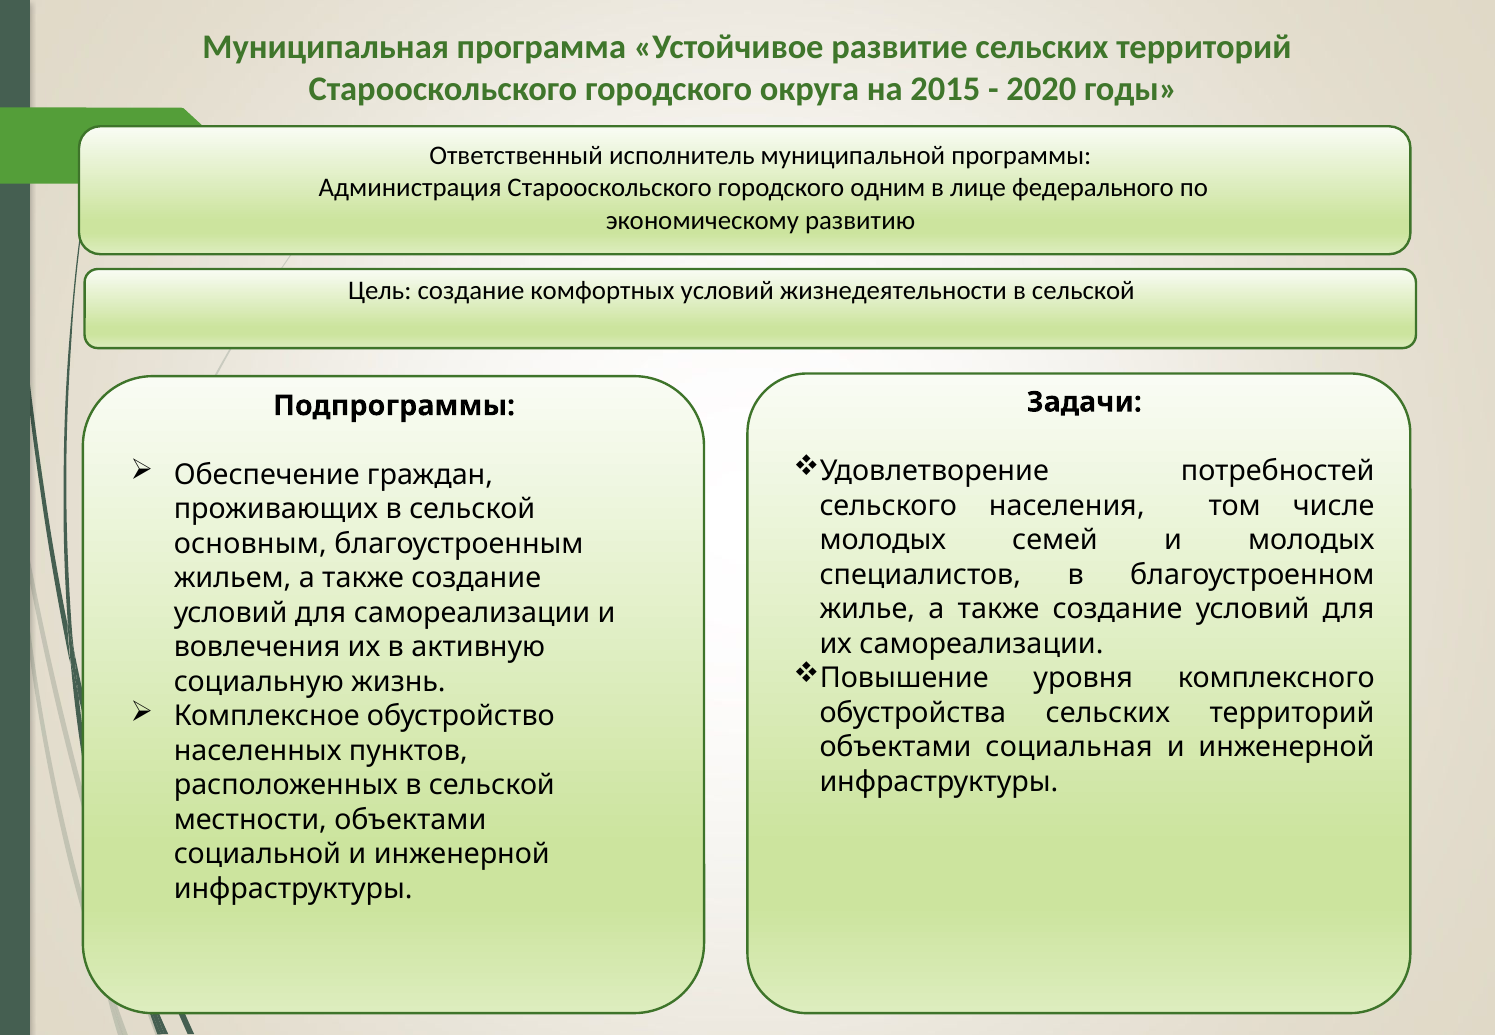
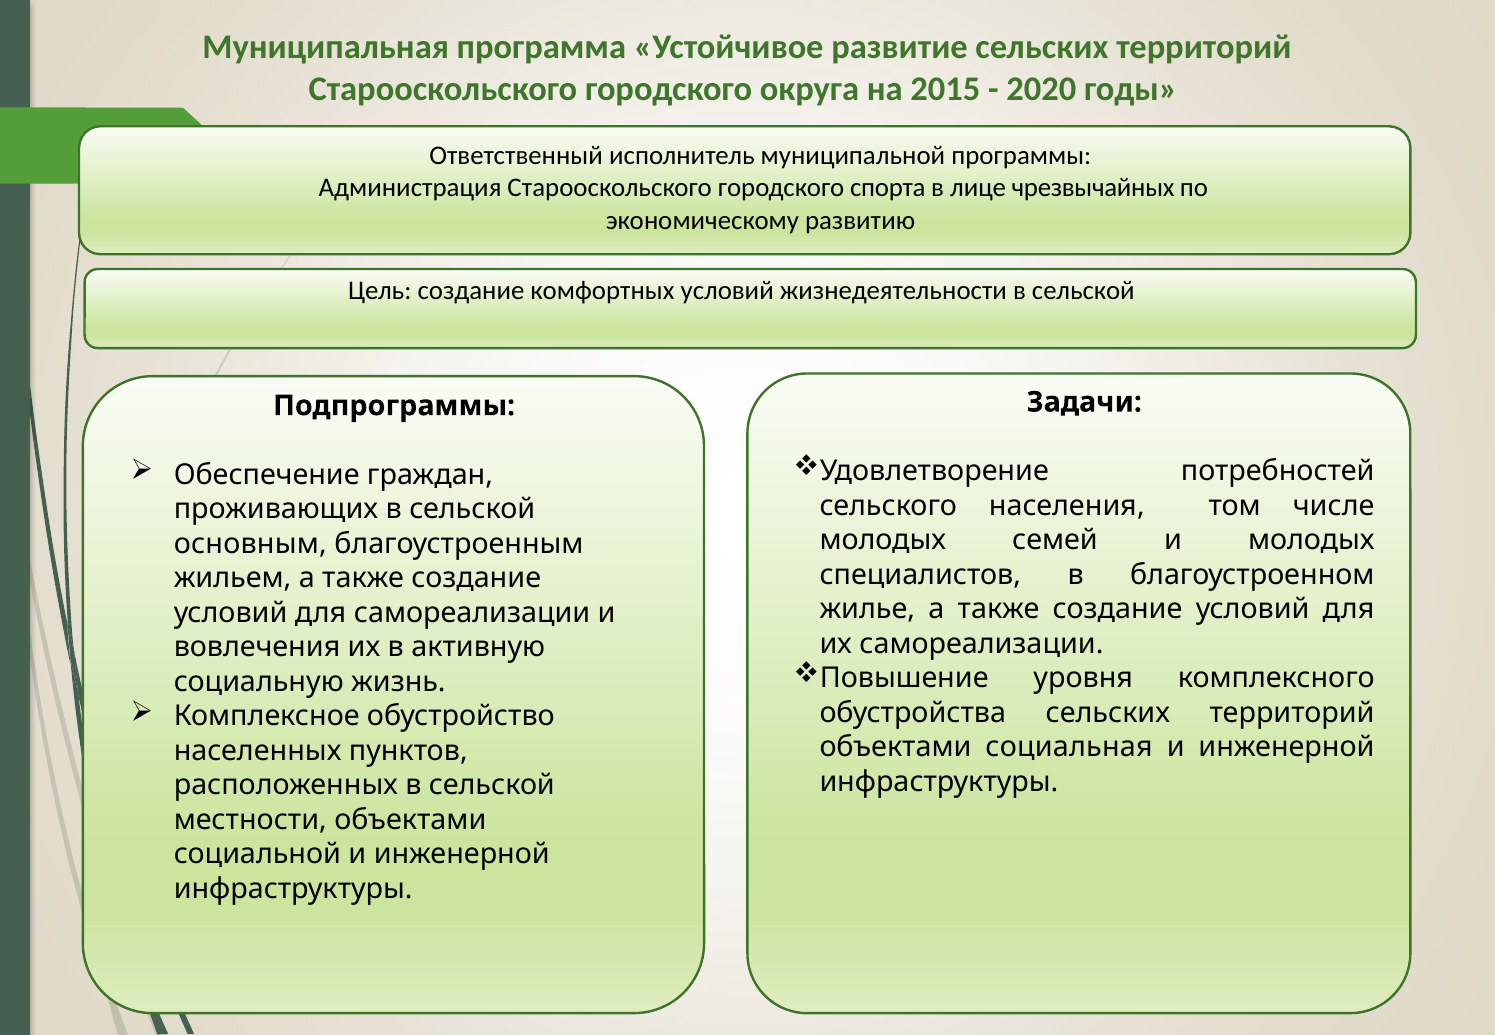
одним: одним -> спорта
федерального: федерального -> чрезвычайных
